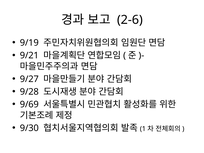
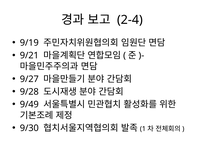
2-6: 2-6 -> 2-4
9/69: 9/69 -> 9/49
